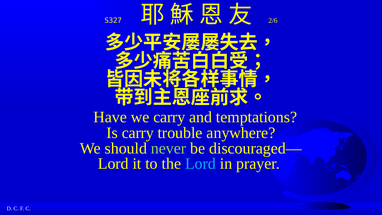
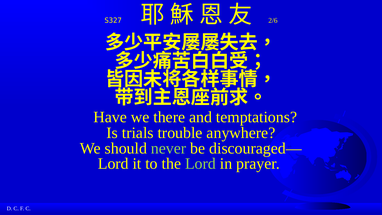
we carry: carry -> there
Is carry: carry -> trials
Lord at (200, 163) colour: light blue -> light green
